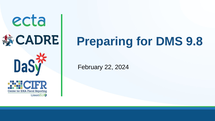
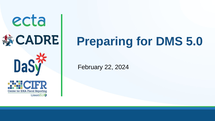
9.8: 9.8 -> 5.0
